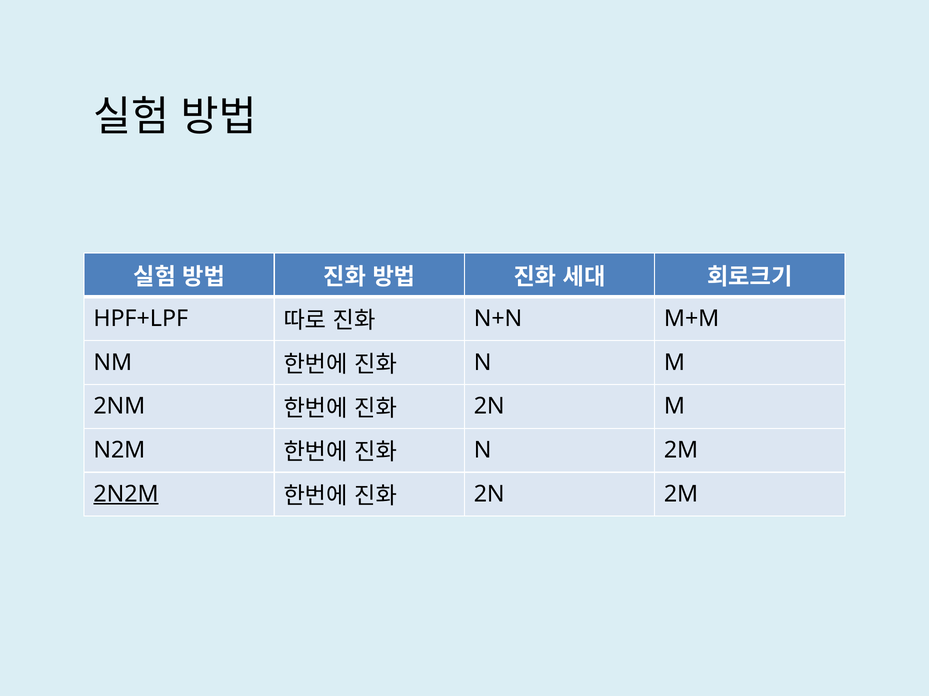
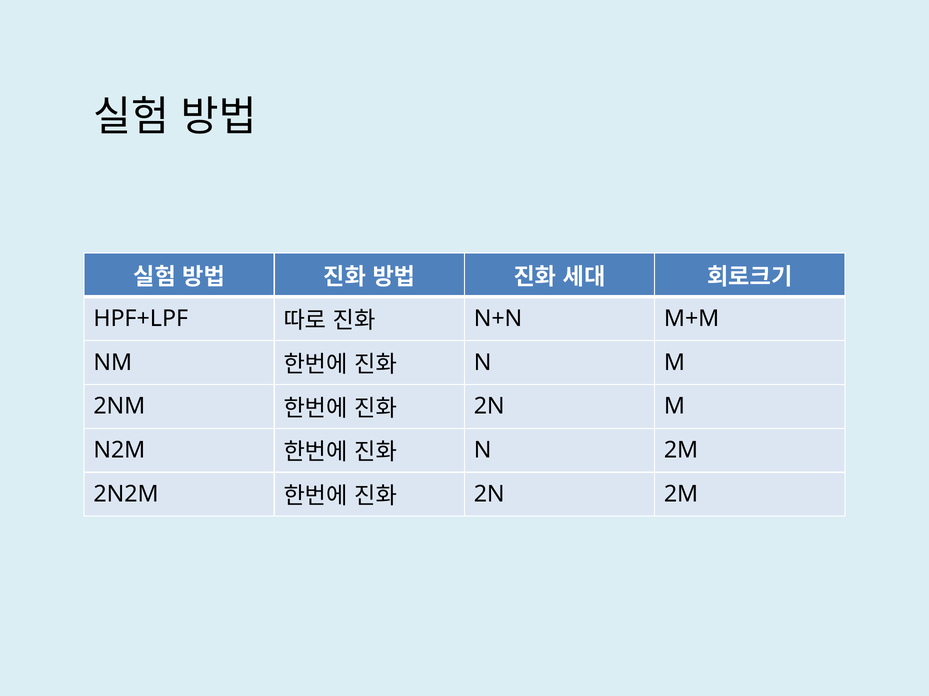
2N2M underline: present -> none
